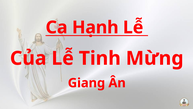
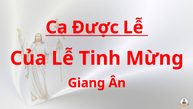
Hạnh: Hạnh -> Được
